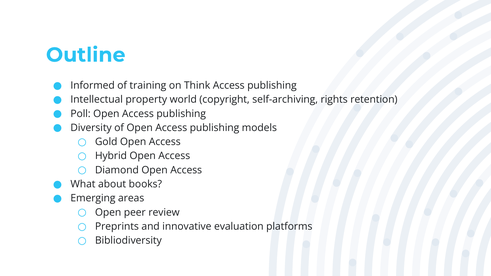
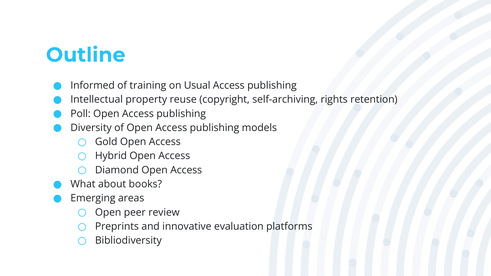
Think: Think -> Usual
world: world -> reuse
